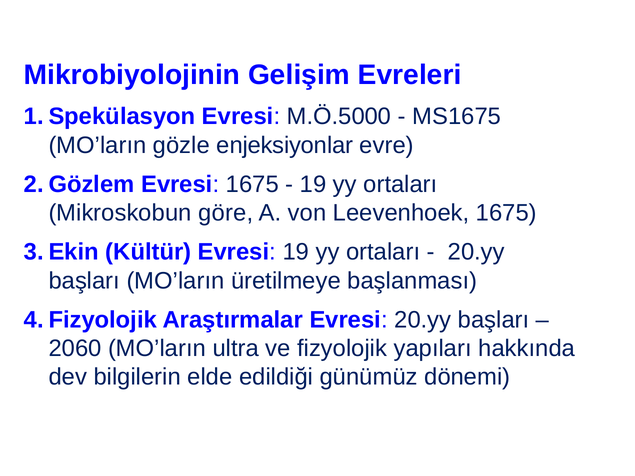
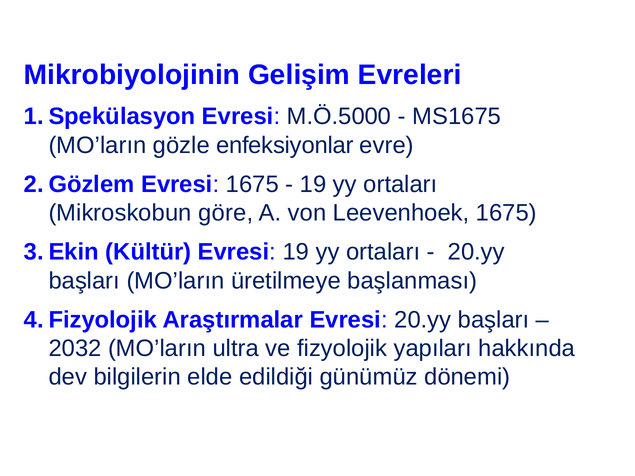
enjeksiyonlar: enjeksiyonlar -> enfeksiyonlar
2060: 2060 -> 2032
